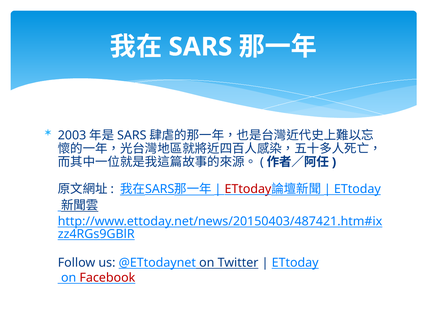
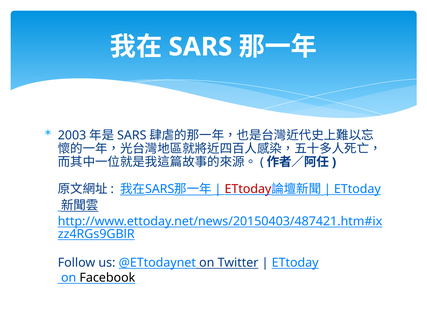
Facebook colour: red -> black
